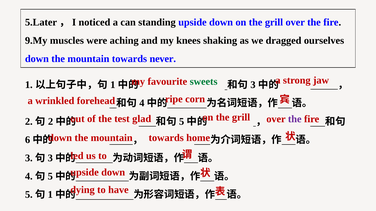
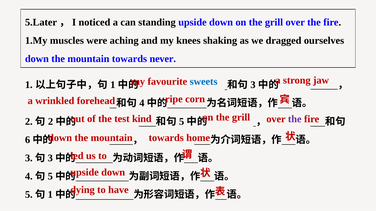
9.My: 9.My -> 1.My
sweets colour: green -> blue
glad: glad -> kind
